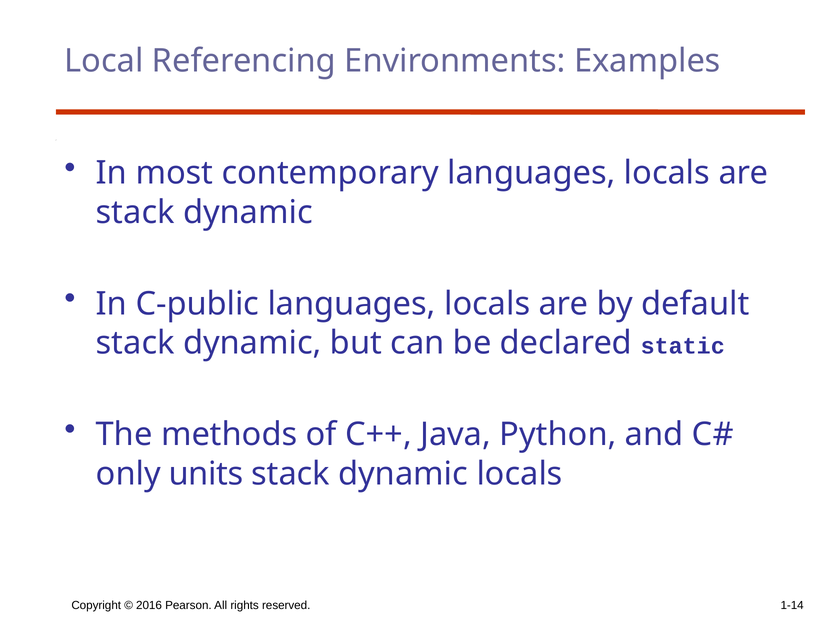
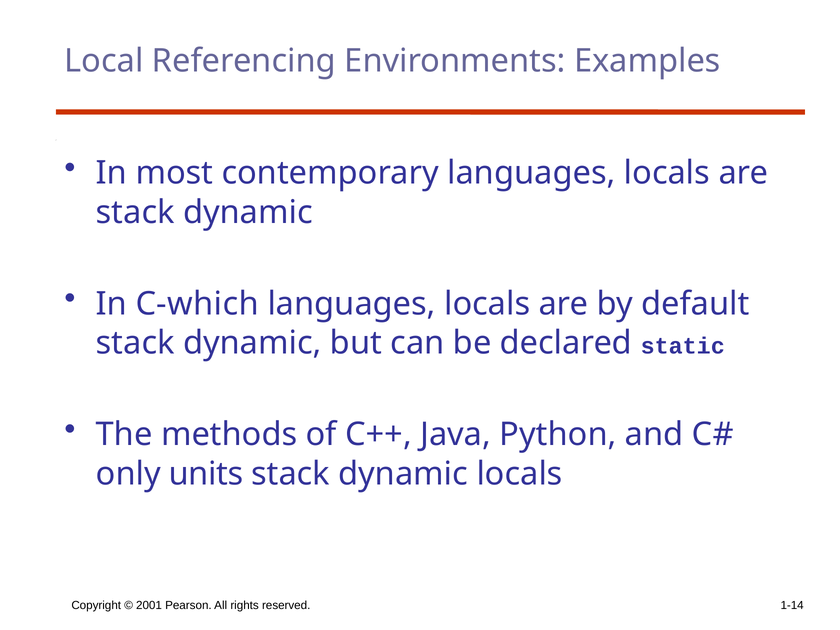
C-public: C-public -> C-which
2016: 2016 -> 2001
